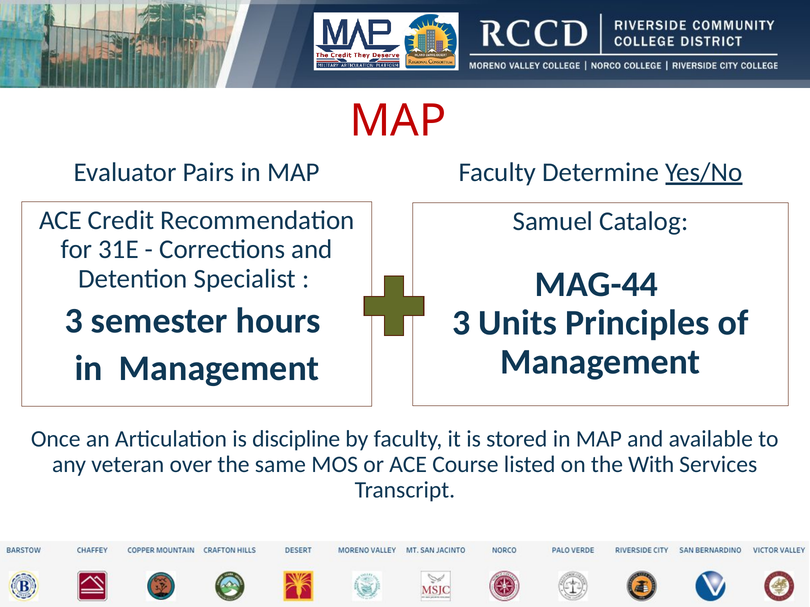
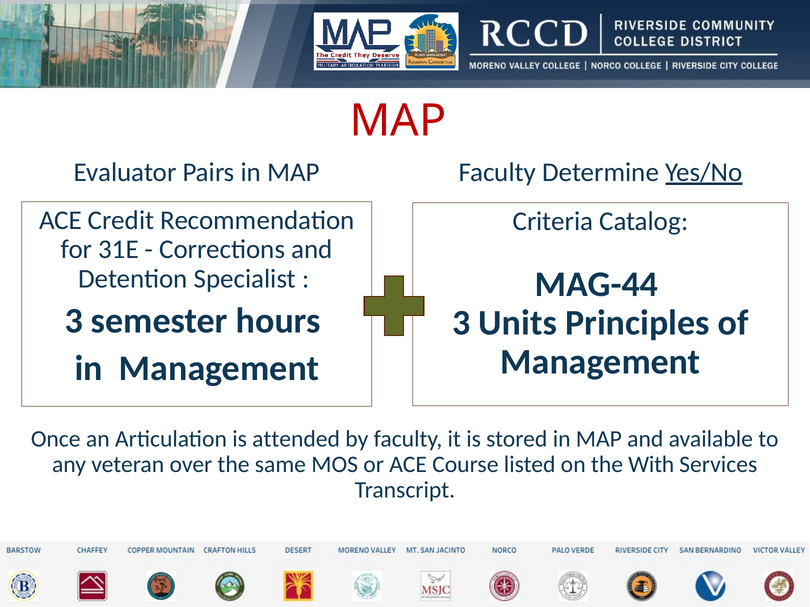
Samuel: Samuel -> Criteria
discipline: discipline -> attended
